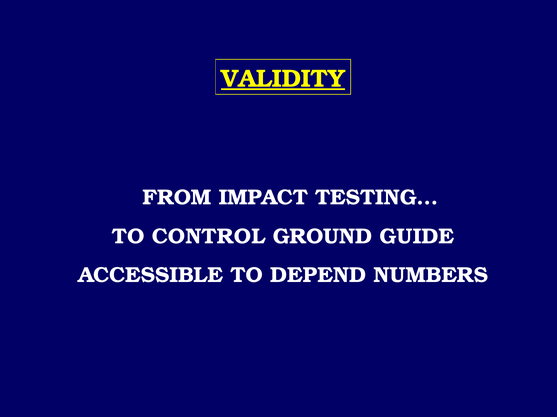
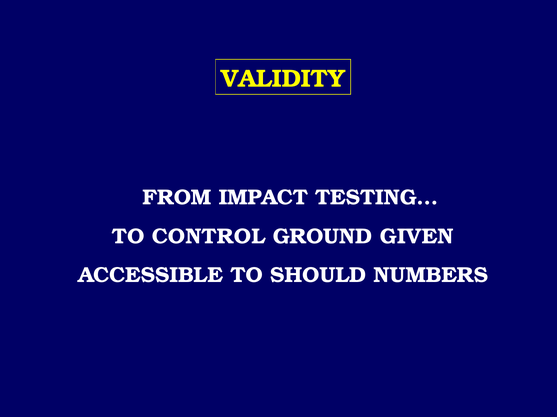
VALIDITY underline: present -> none
GUIDE: GUIDE -> GIVEN
DEPEND: DEPEND -> SHOULD
